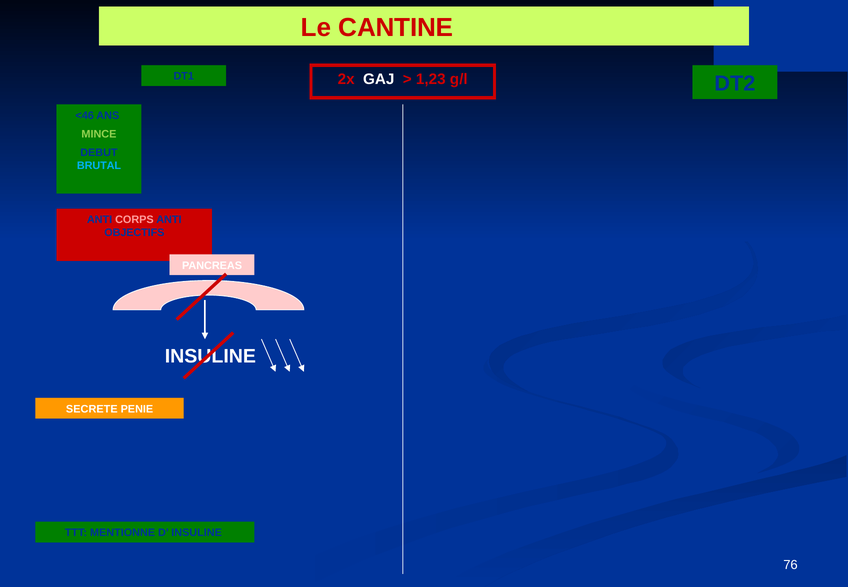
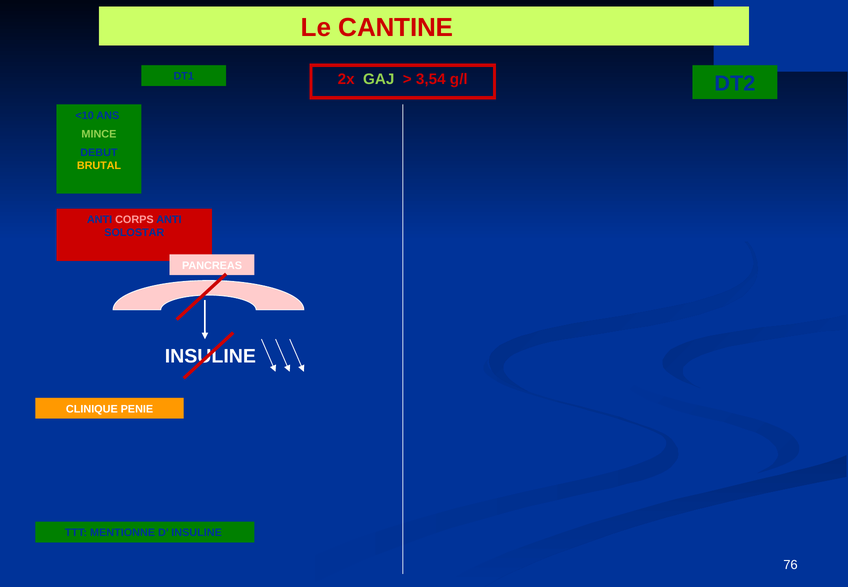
GAJ colour: white -> light green
1,23: 1,23 -> 3,54
<46: <46 -> <10
BRUTAL colour: light blue -> yellow
OBJECTIFS: OBJECTIFS -> SOLOSTAR
SECRETE: SECRETE -> CLINIQUE
